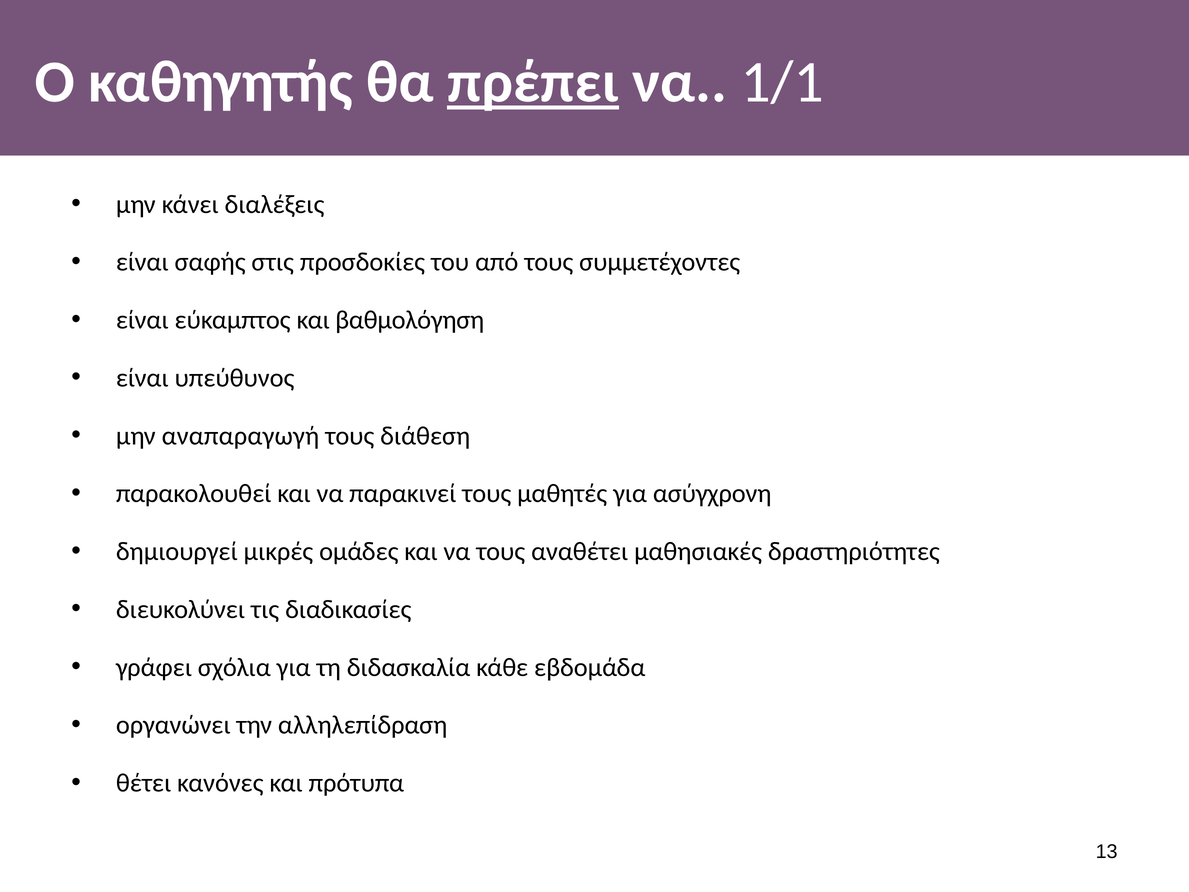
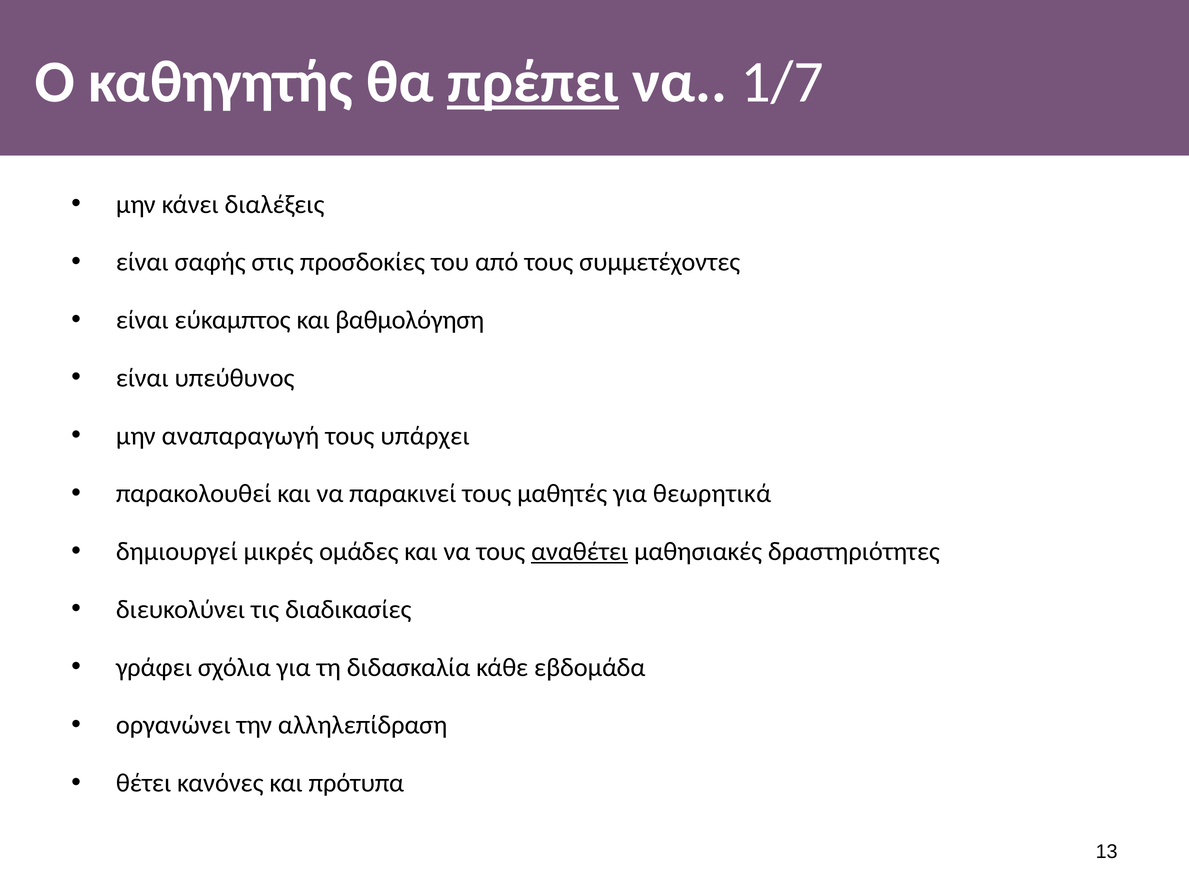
1/1: 1/1 -> 1/7
διάθεση: διάθεση -> υπάρχει
ασύγχρονη: ασύγχρονη -> θεωρητικά
αναθέτει underline: none -> present
